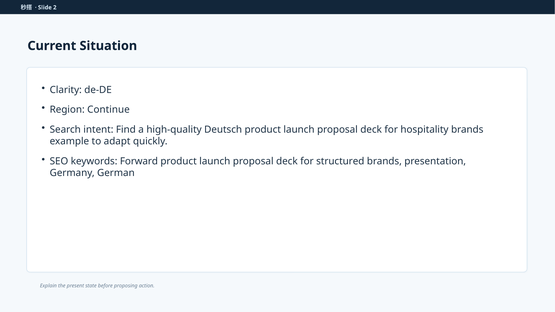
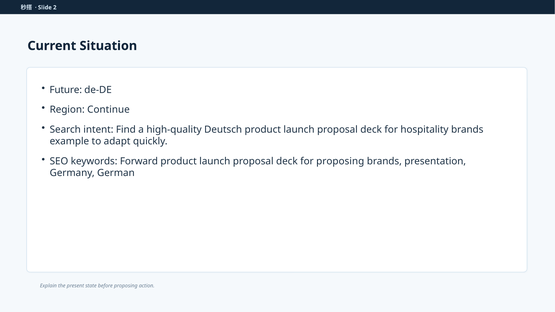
Clarity: Clarity -> Future
for structured: structured -> proposing
